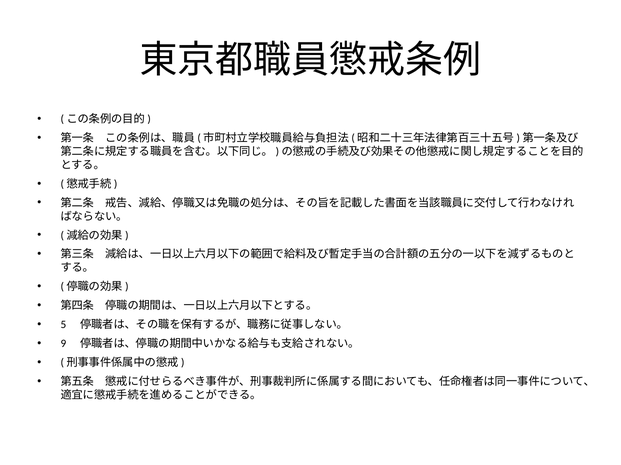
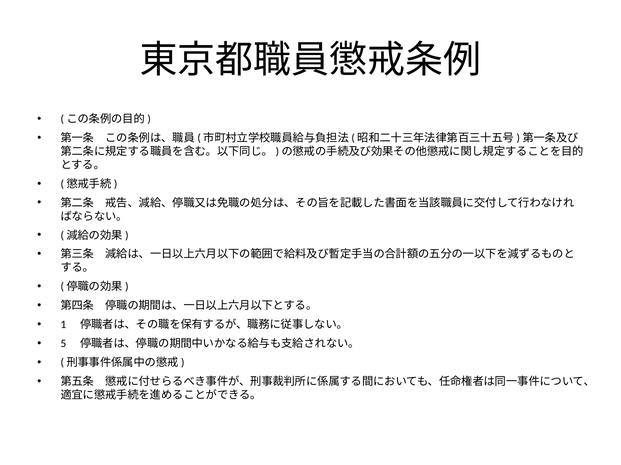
5: 5 -> 1
9: 9 -> 5
